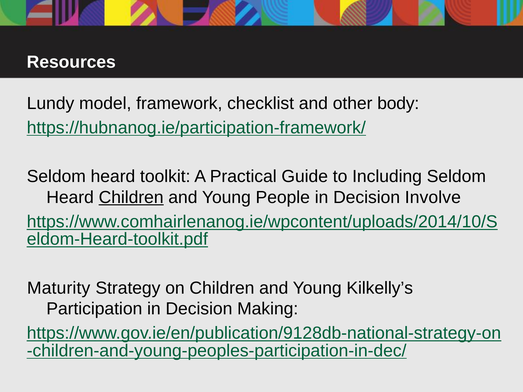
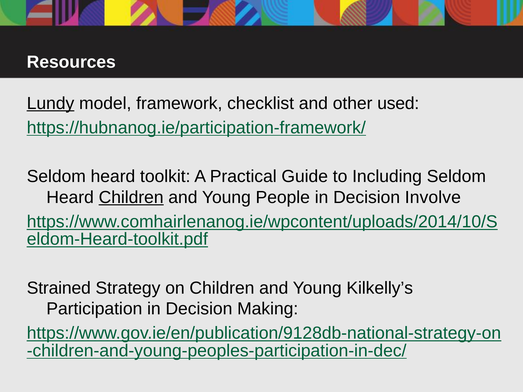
Lundy underline: none -> present
body: body -> used
Maturity: Maturity -> Strained
